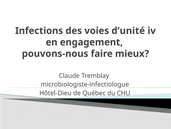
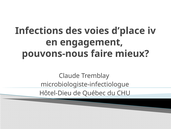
d’unité: d’unité -> d’place
